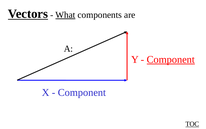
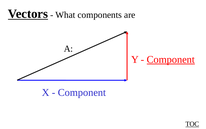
What underline: present -> none
